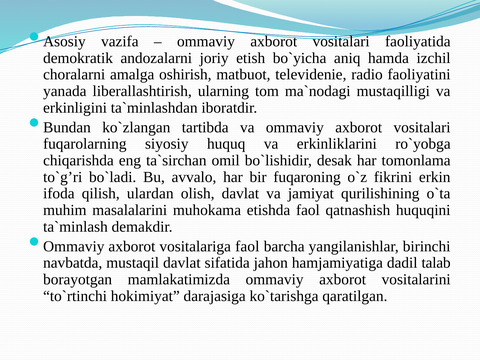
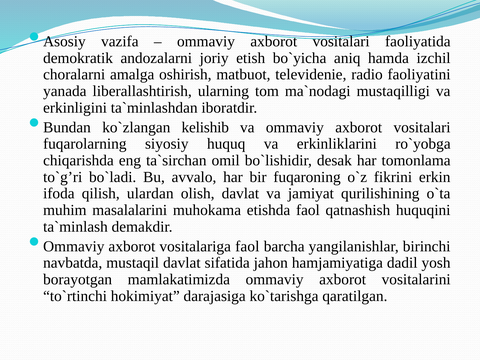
tartibda: tartibda -> kelishib
talab: talab -> yosh
